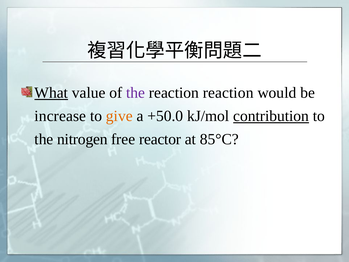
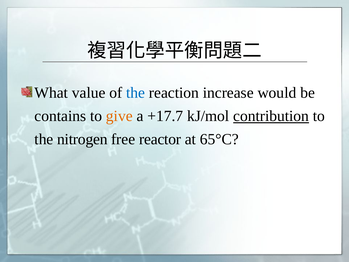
What underline: present -> none
the at (136, 93) colour: purple -> blue
reaction reaction: reaction -> increase
increase: increase -> contains
+50.0: +50.0 -> +17.7
85°C: 85°C -> 65°C
